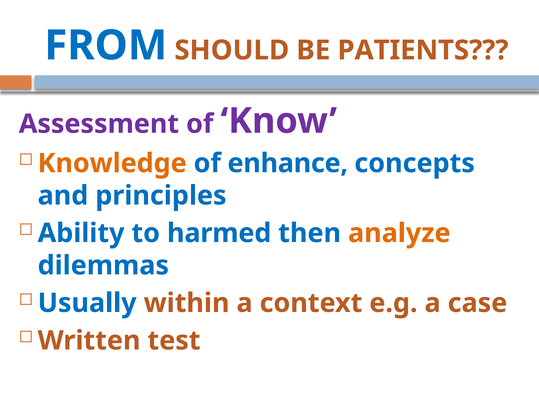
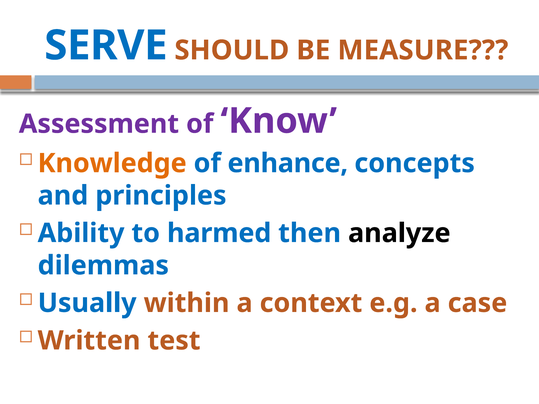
FROM: FROM -> SERVE
PATIENTS: PATIENTS -> MEASURE
analyze colour: orange -> black
